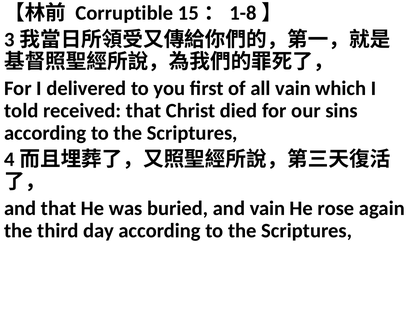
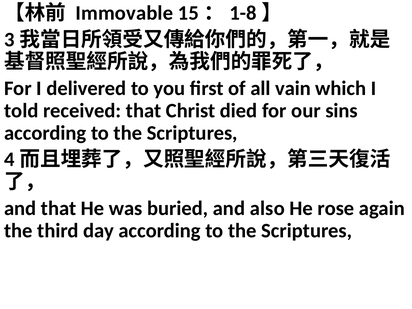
Corruptible: Corruptible -> Immovable
and vain: vain -> also
